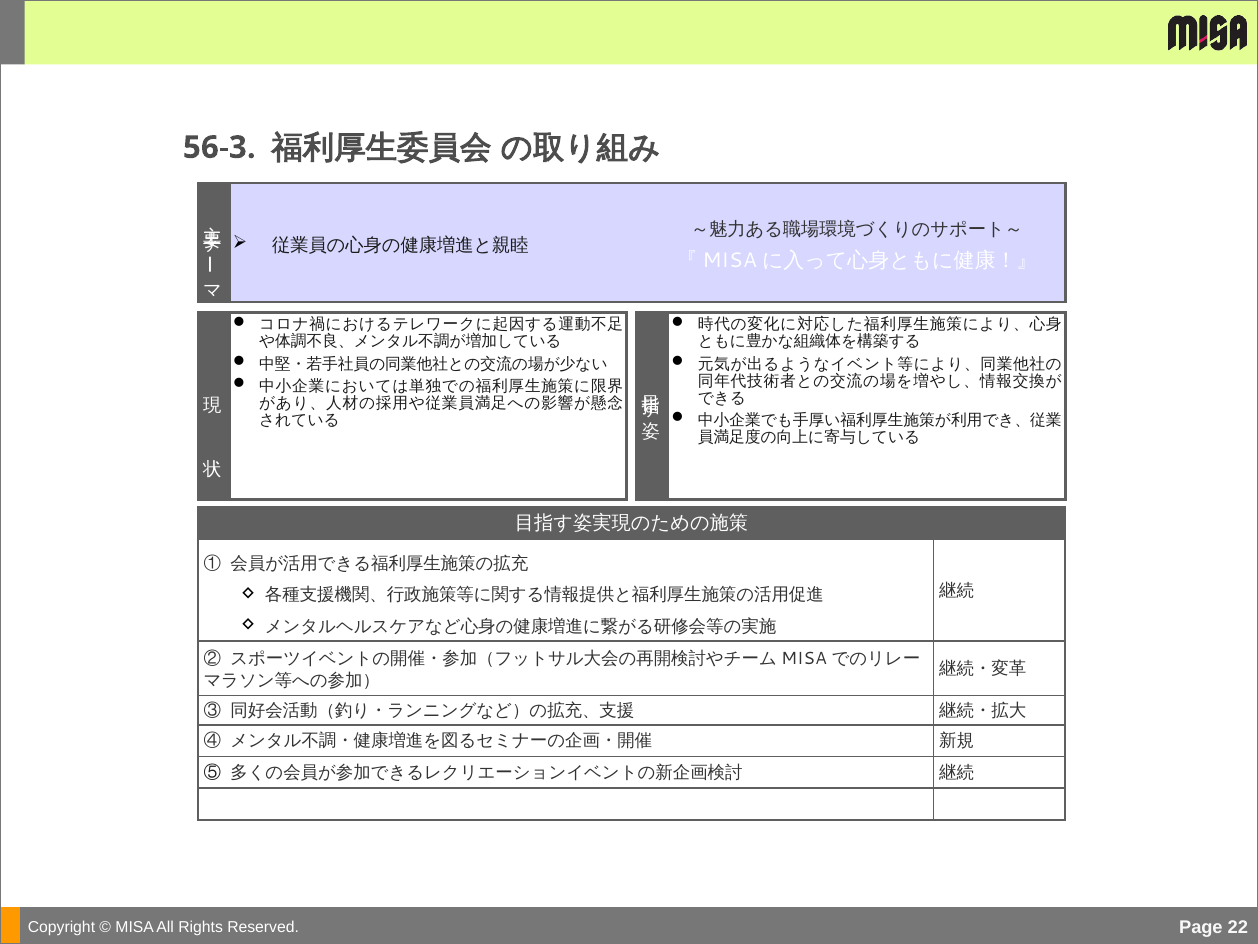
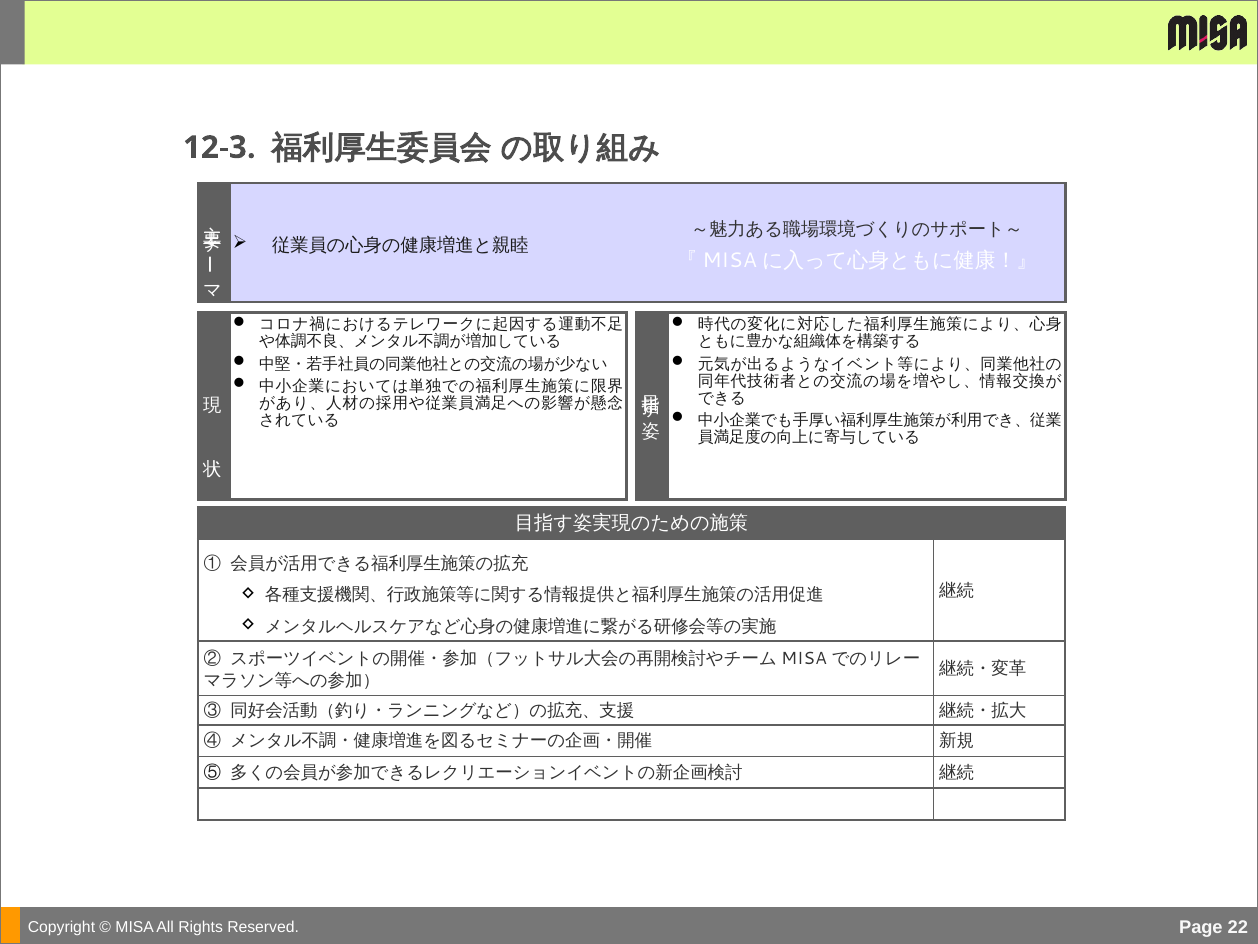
56-3: 56-3 -> 12-3
